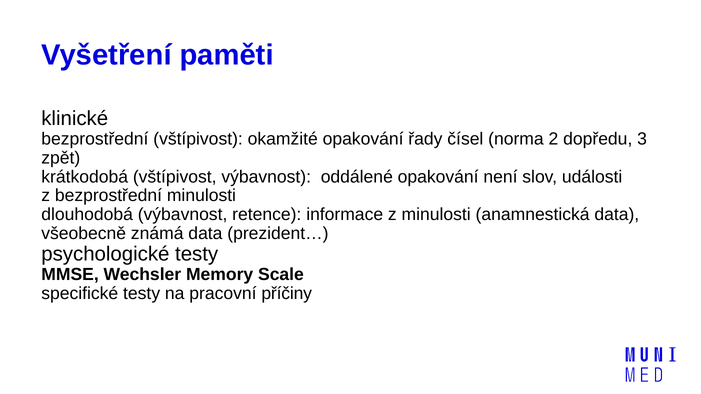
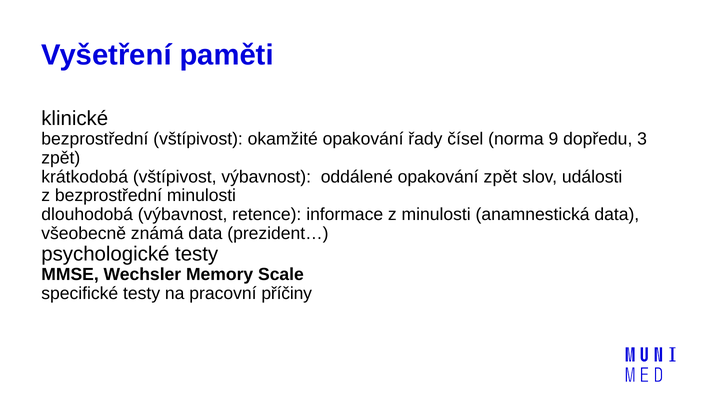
2: 2 -> 9
opakování není: není -> zpět
